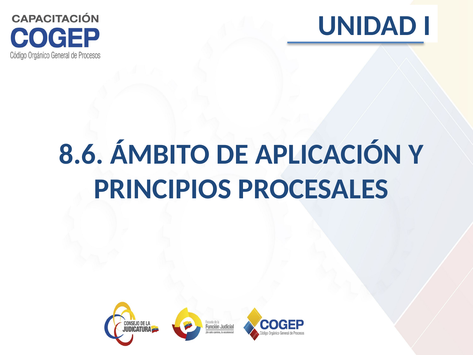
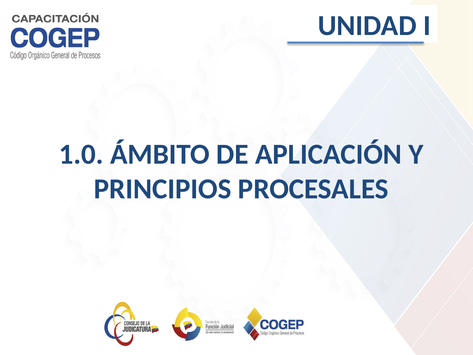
8.6: 8.6 -> 1.0
